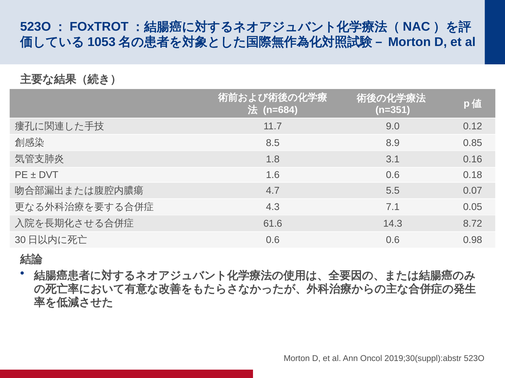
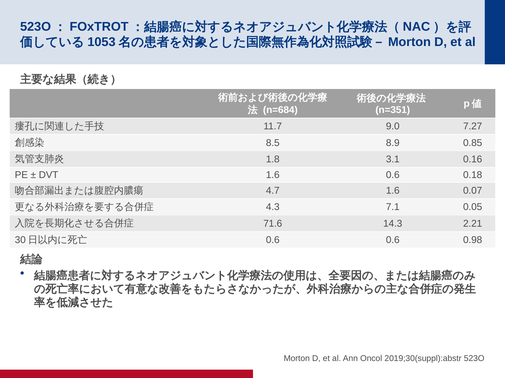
0.12: 0.12 -> 7.27
4.7 5.5: 5.5 -> 1.6
61.6: 61.6 -> 71.6
8.72: 8.72 -> 2.21
